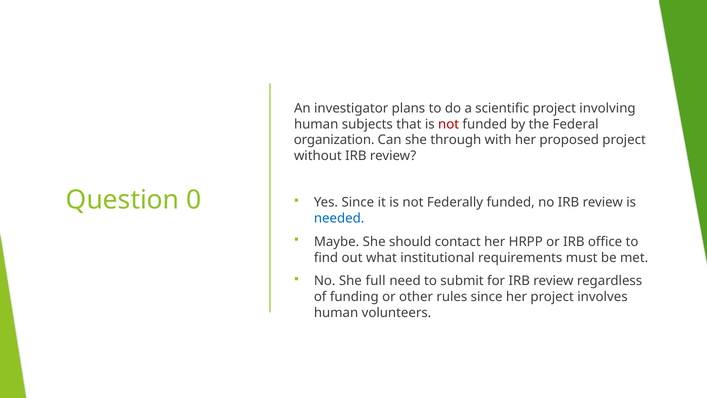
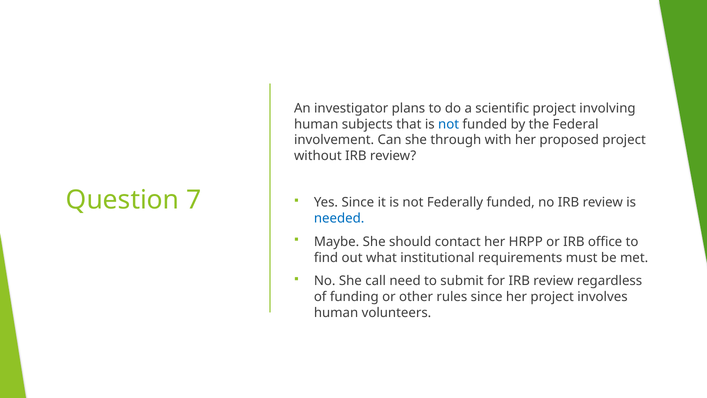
not at (449, 124) colour: red -> blue
organization: organization -> involvement
0: 0 -> 7
full: full -> call
